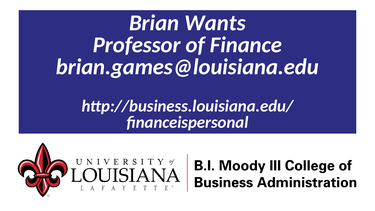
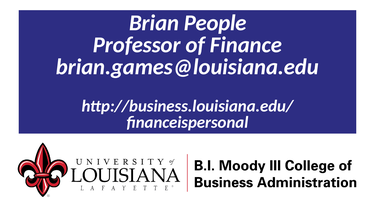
Wants: Wants -> People
